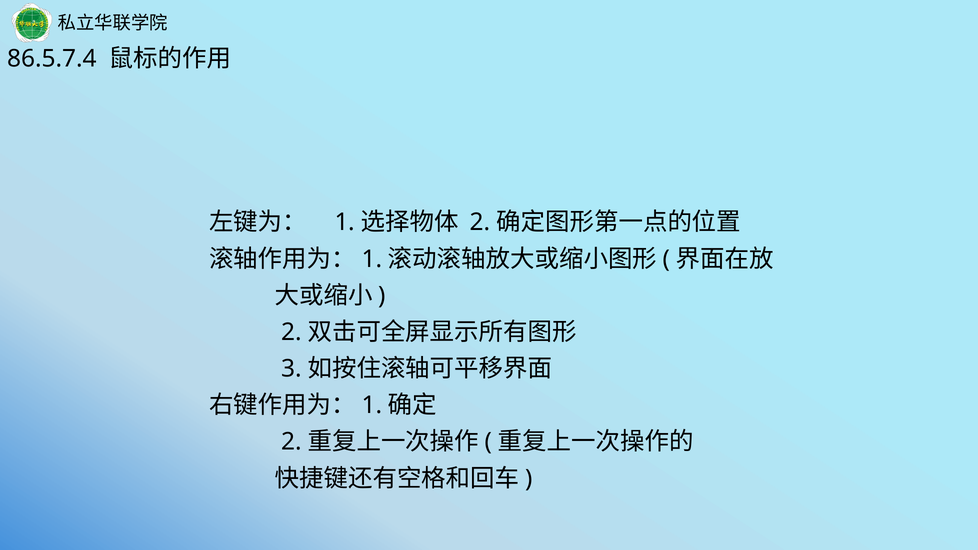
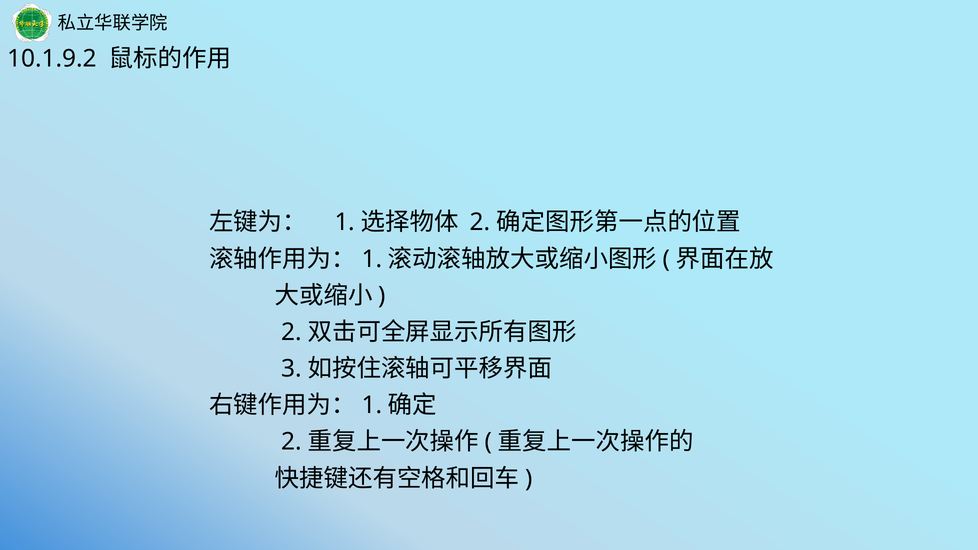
86.5.7.4: 86.5.7.4 -> 10.1.9.2
